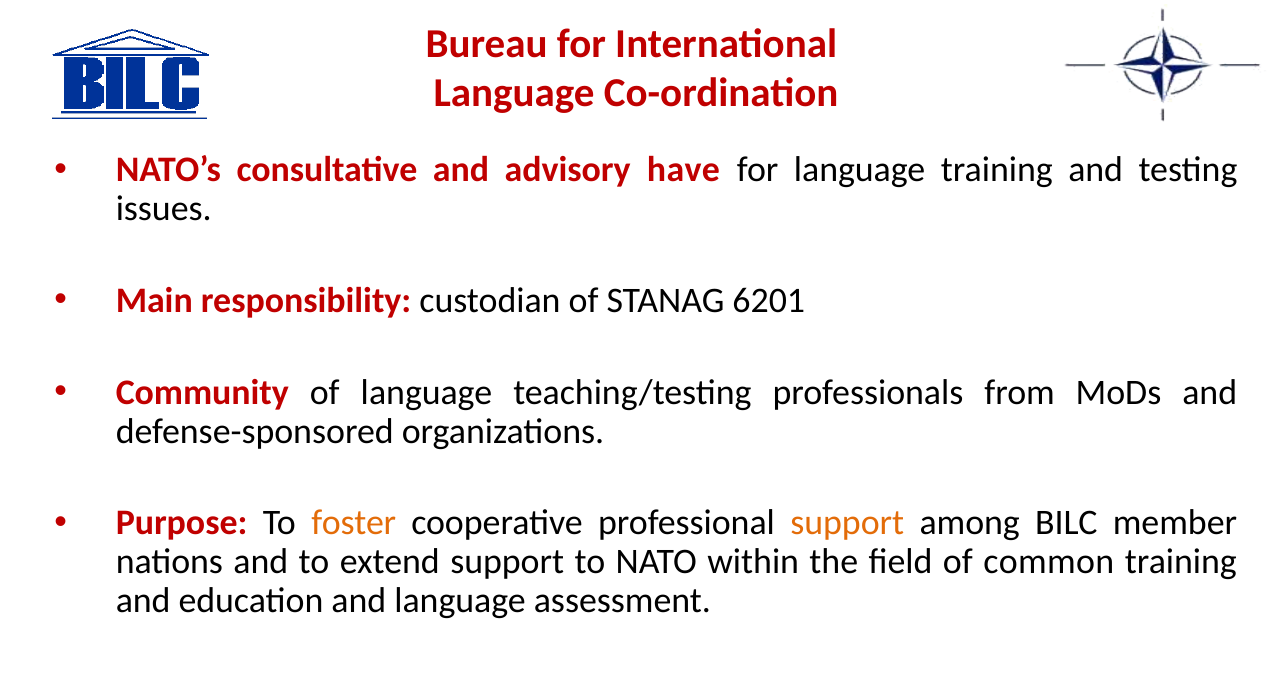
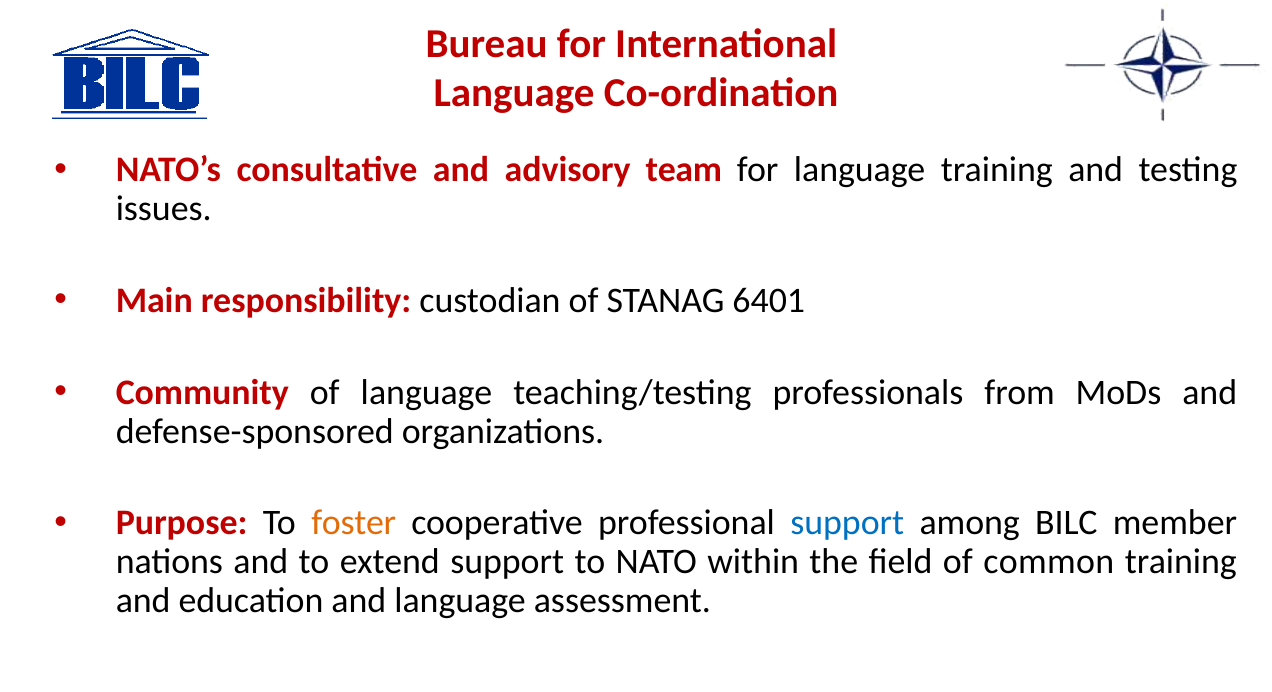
have: have -> team
6201: 6201 -> 6401
support at (847, 523) colour: orange -> blue
